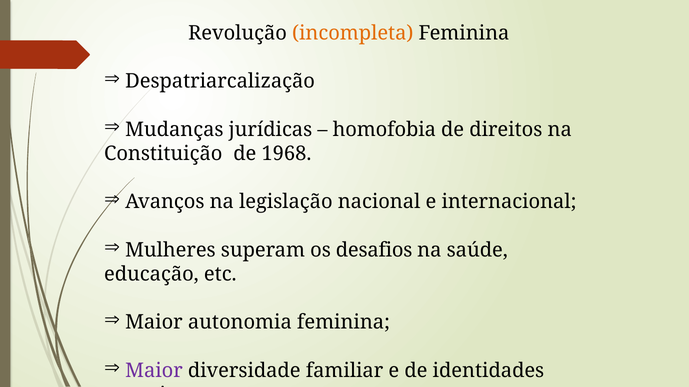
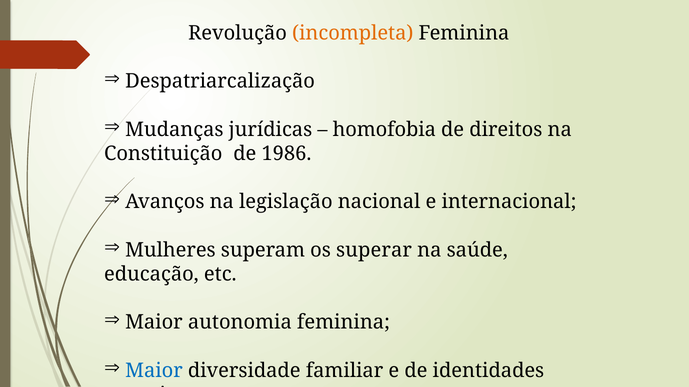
1968: 1968 -> 1986
desafios: desafios -> superar
Maior at (154, 371) colour: purple -> blue
